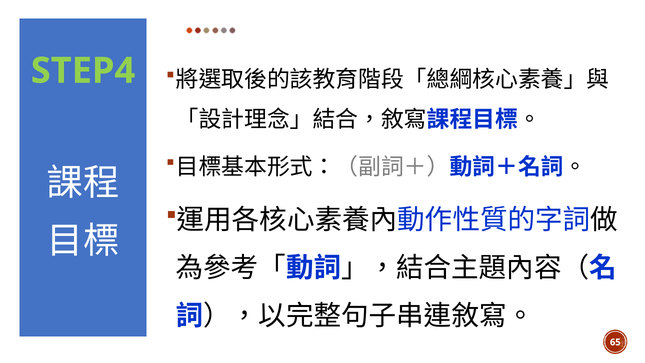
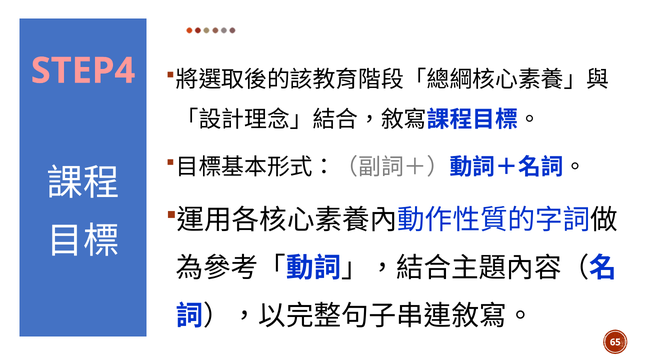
STEP4 colour: light green -> pink
